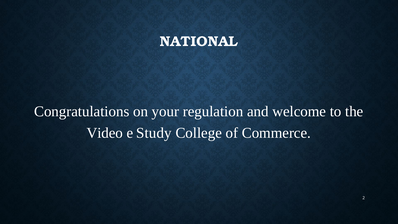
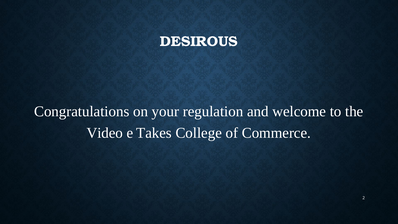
NATIONAL: NATIONAL -> DESIROUS
Study: Study -> Takes
